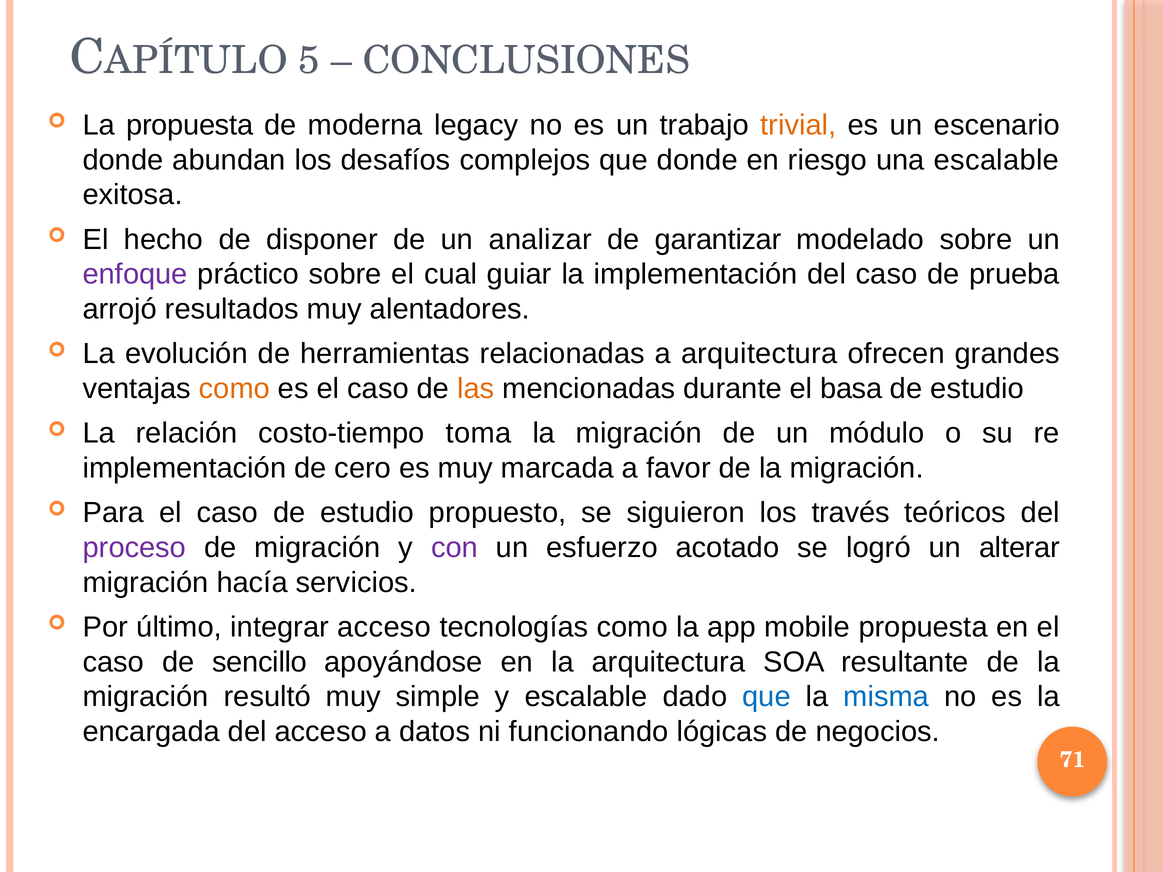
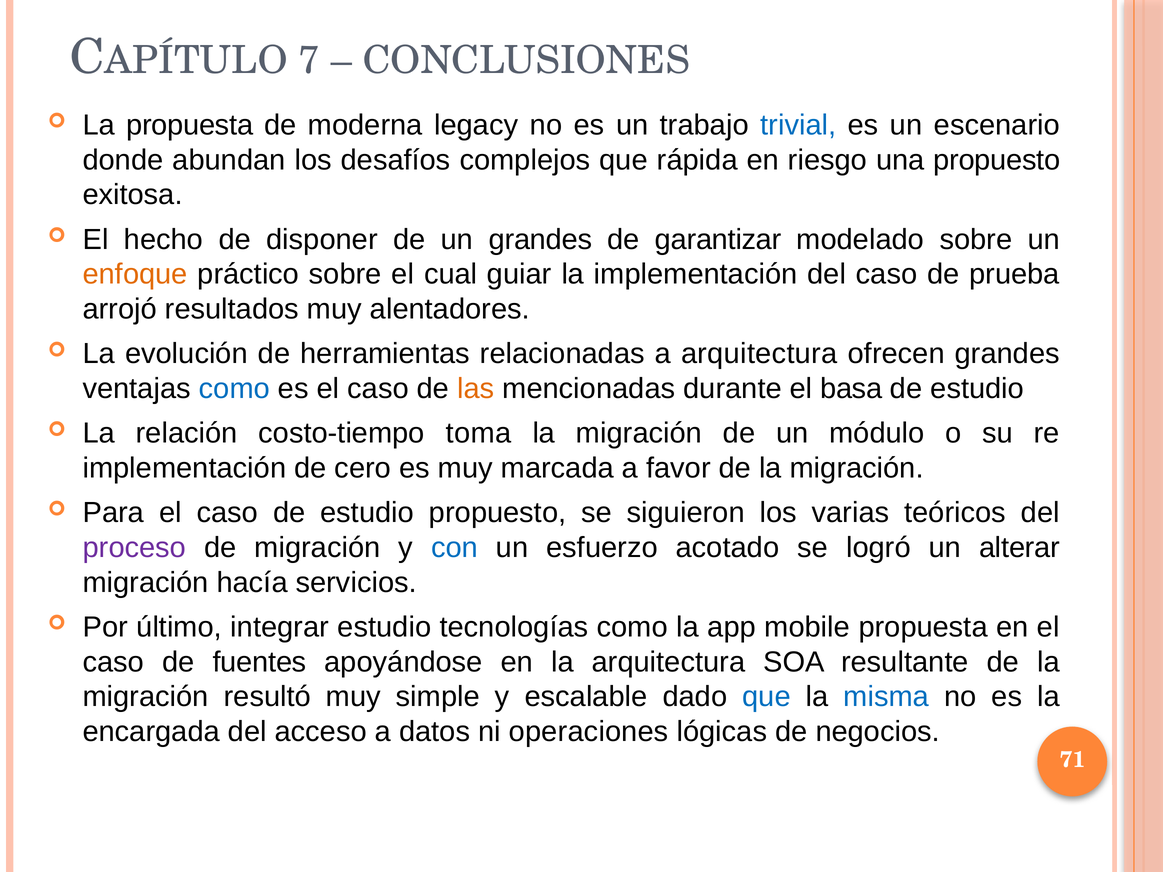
5: 5 -> 7
trivial colour: orange -> blue
que donde: donde -> rápida
una escalable: escalable -> propuesto
un analizar: analizar -> grandes
enfoque colour: purple -> orange
como at (234, 389) colour: orange -> blue
través: través -> varias
con colour: purple -> blue
integrar acceso: acceso -> estudio
sencillo: sencillo -> fuentes
funcionando: funcionando -> operaciones
